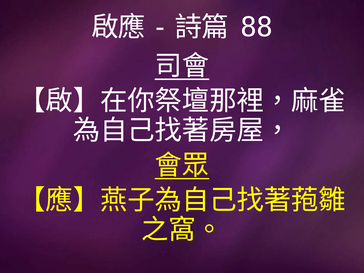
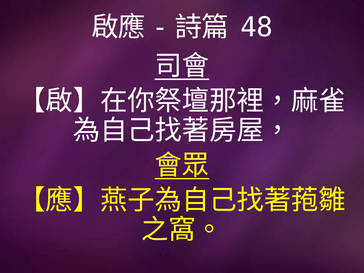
88: 88 -> 48
